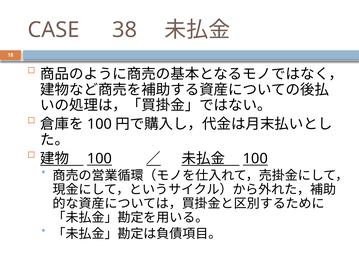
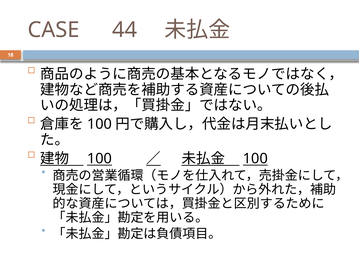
38: 38 -> 44
